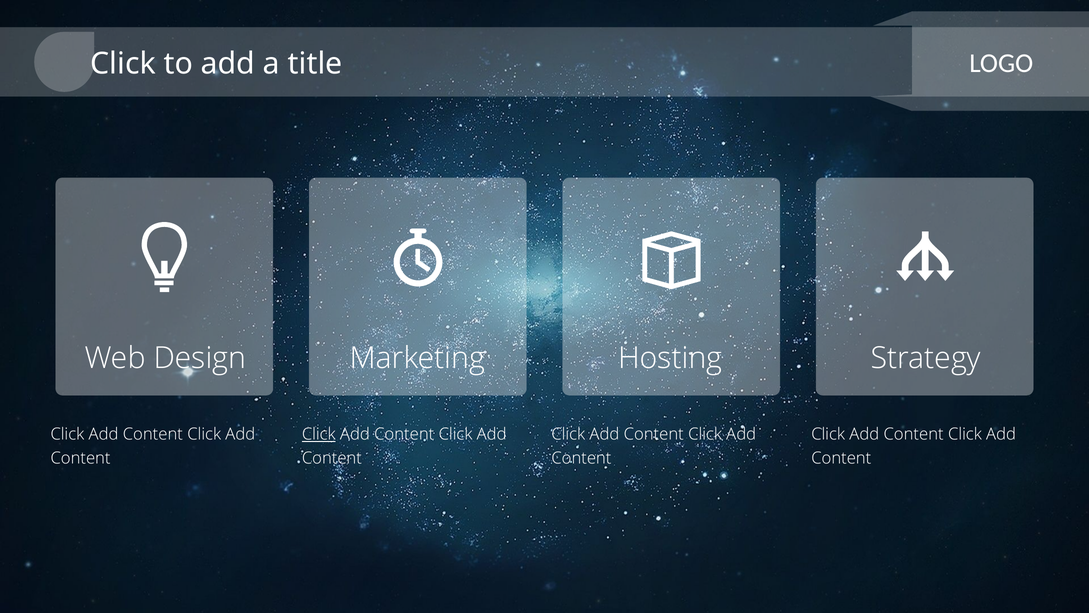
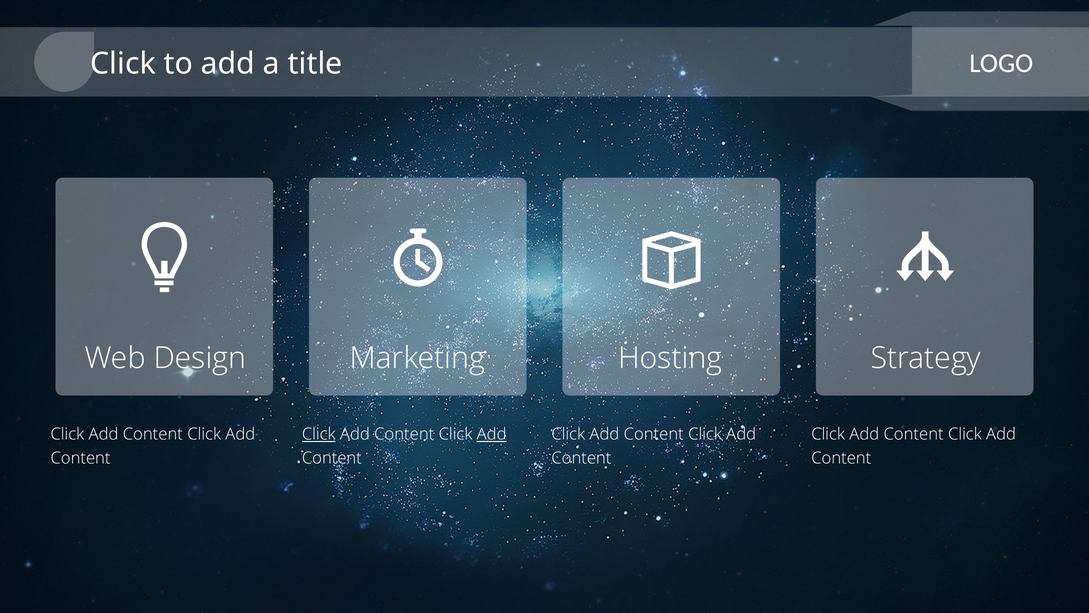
Add at (492, 434) underline: none -> present
